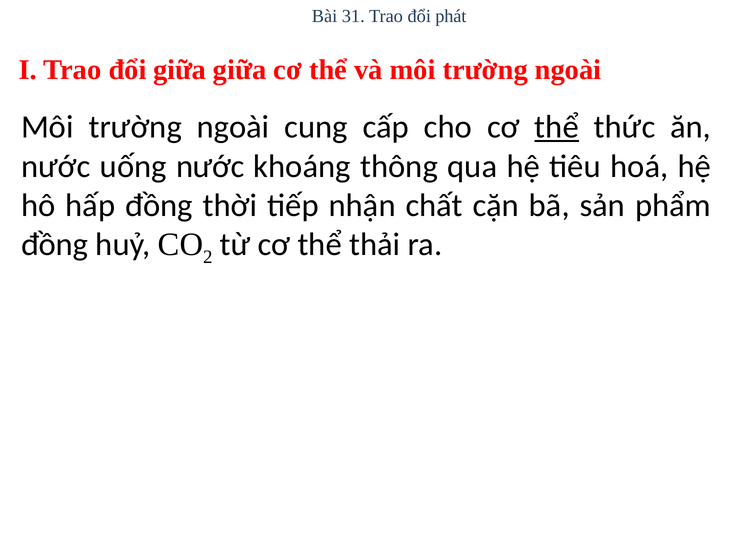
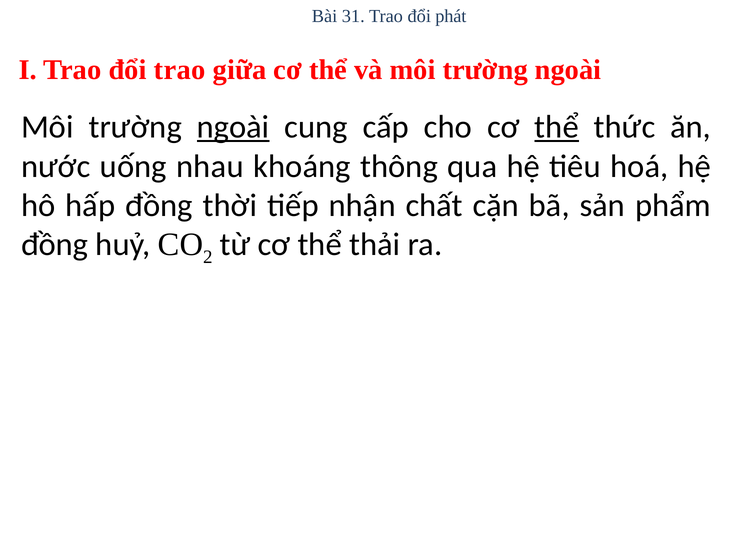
đổi giữa: giữa -> trao
ngoài at (233, 127) underline: none -> present
uống nước: nước -> nhau
